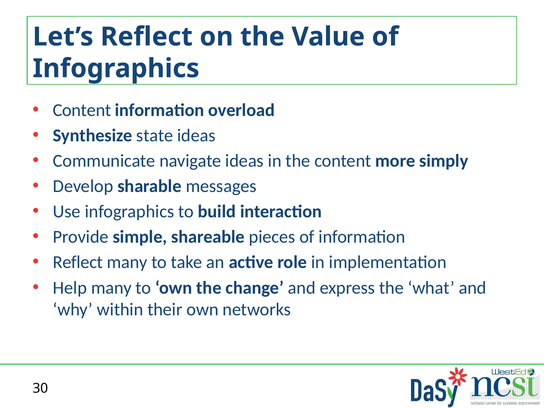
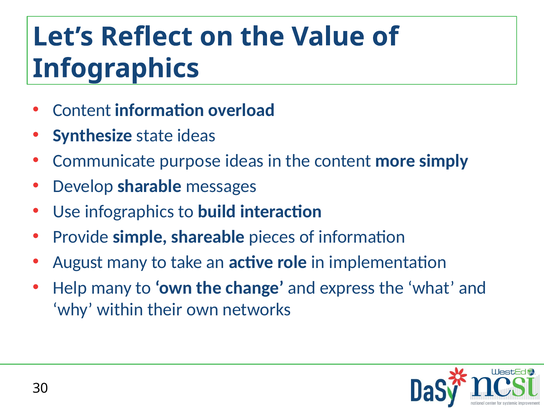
navigate: navigate -> purpose
Reflect at (78, 262): Reflect -> August
